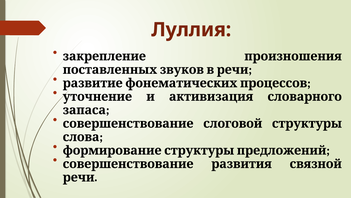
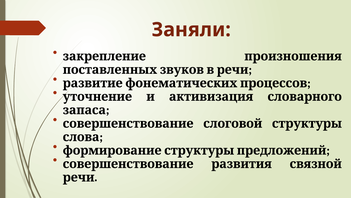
Луллия: Луллия -> Заняли
